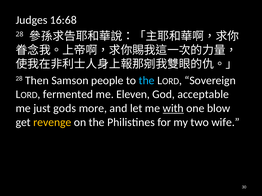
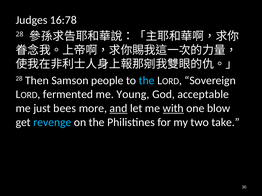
16:68: 16:68 -> 16:78
Eleven: Eleven -> Young
gods: gods -> bees
and underline: none -> present
revenge colour: yellow -> light blue
wife: wife -> take
